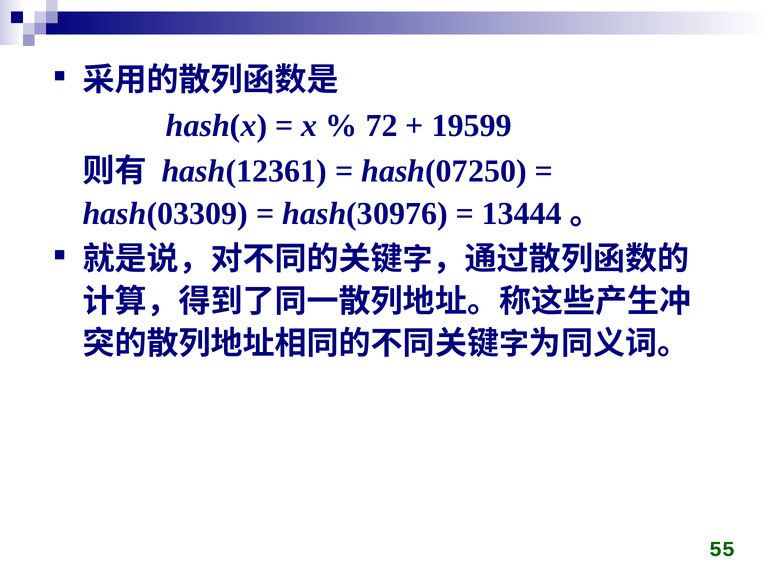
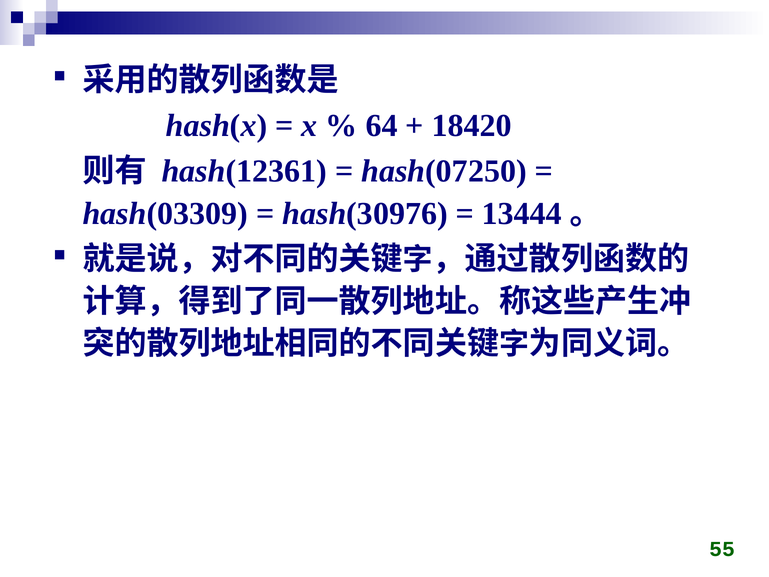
72: 72 -> 64
19599: 19599 -> 18420
